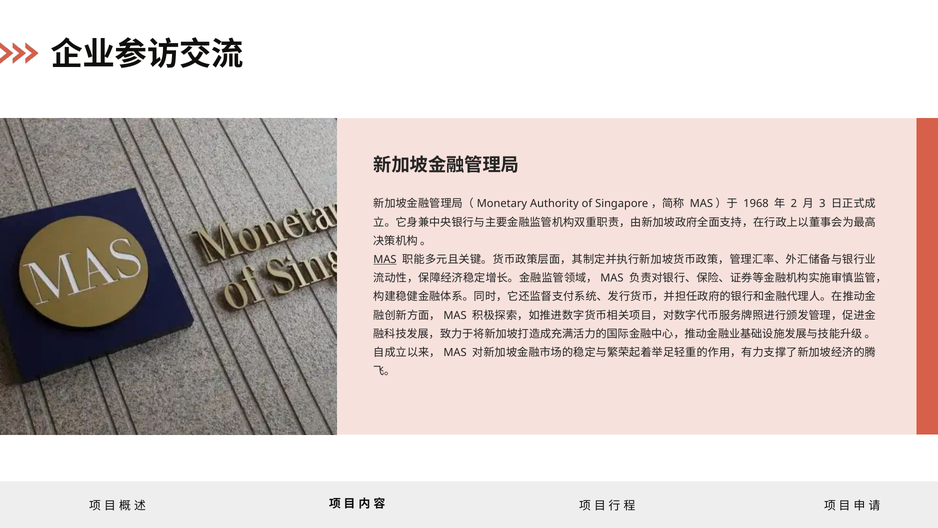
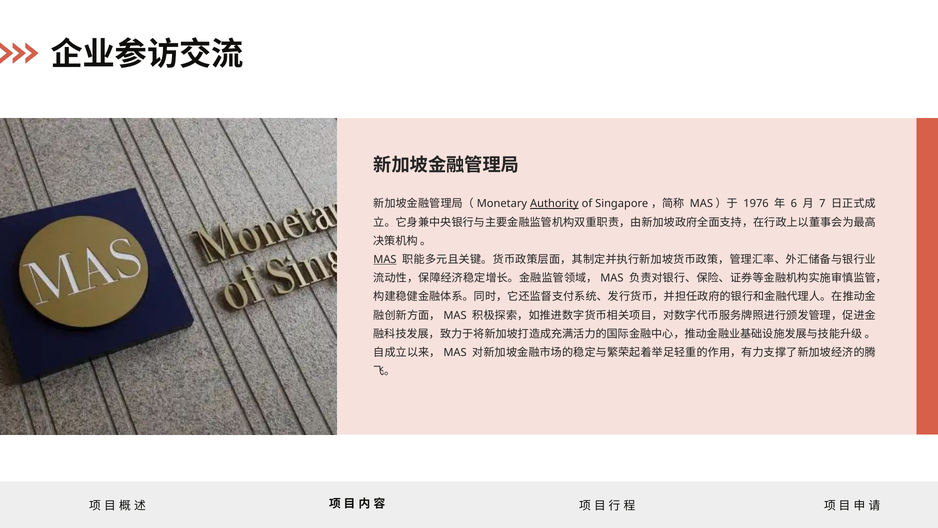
Authority underline: none -> present
1968: 1968 -> 1976
2: 2 -> 6
3: 3 -> 7
